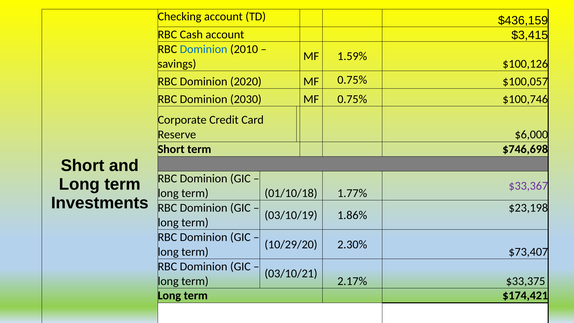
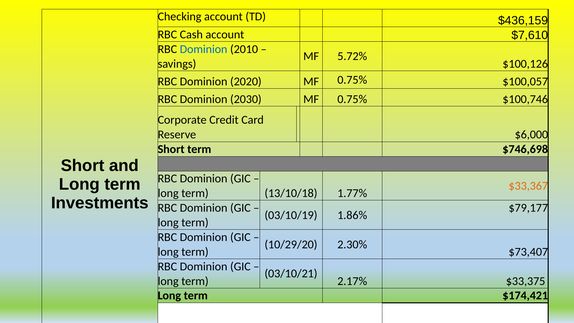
$3,415: $3,415 -> $7,610
1.59%: 1.59% -> 5.72%
$33,367 colour: purple -> orange
01/10/18: 01/10/18 -> 13/10/18
$23,198: $23,198 -> $79,177
